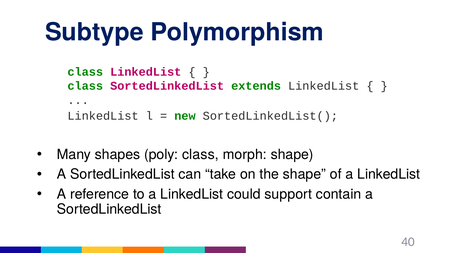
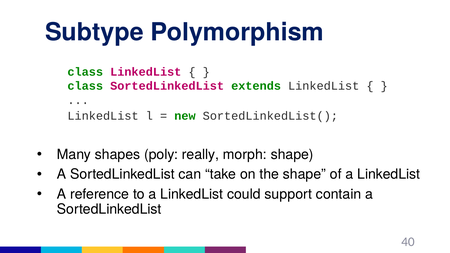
poly class: class -> really
